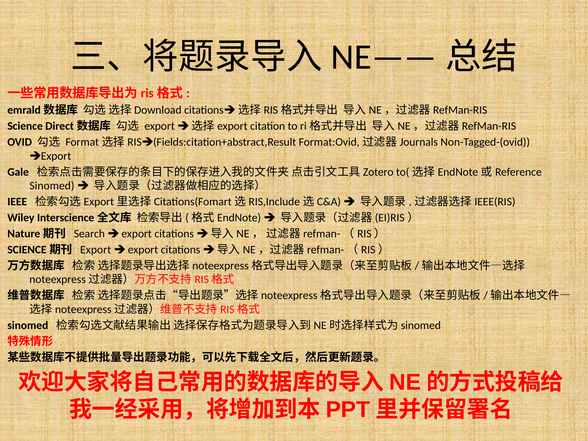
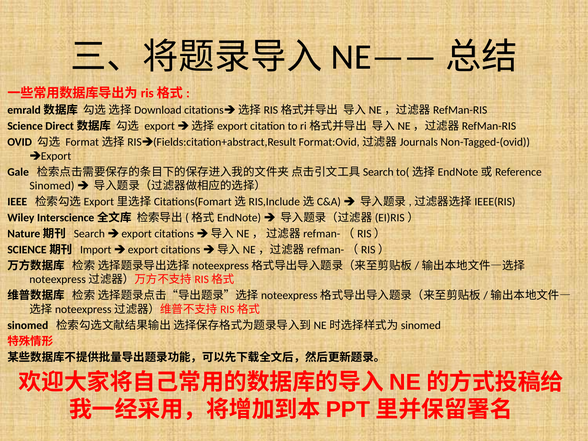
Zotero at (378, 172): Zotero -> Search
Export at (96, 250): Export -> Import
